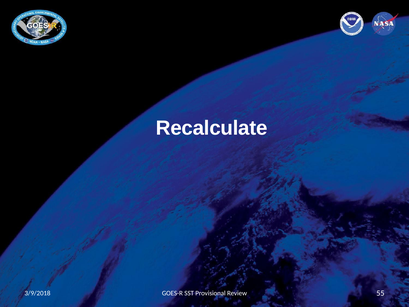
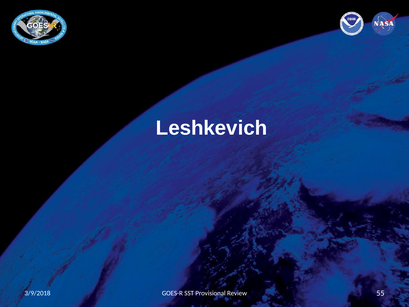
Recalculate: Recalculate -> Leshkevich
